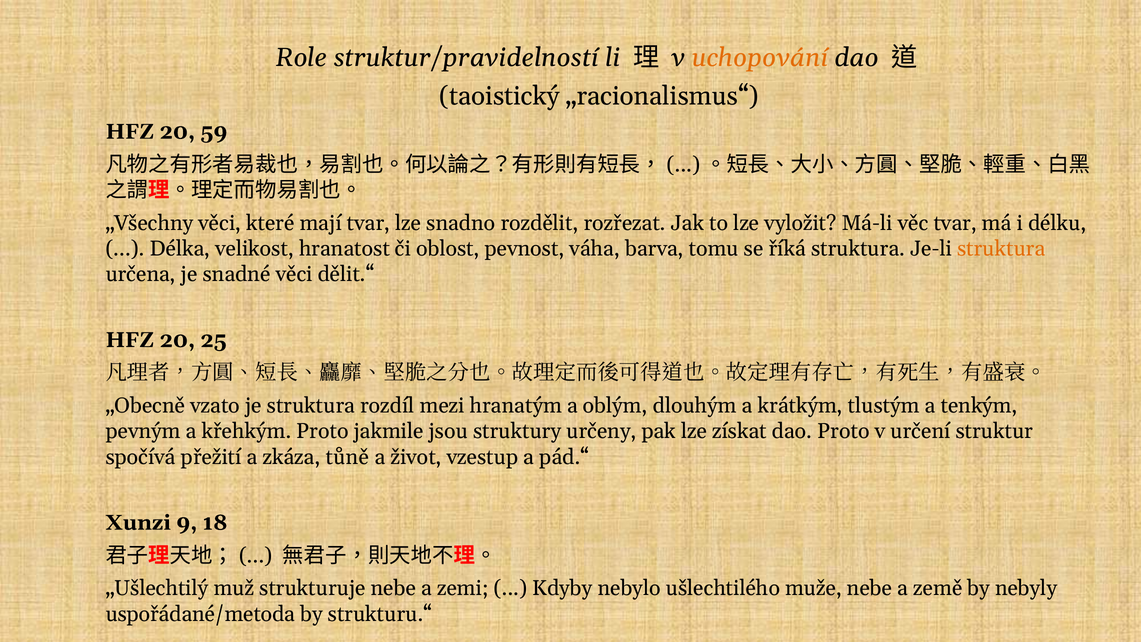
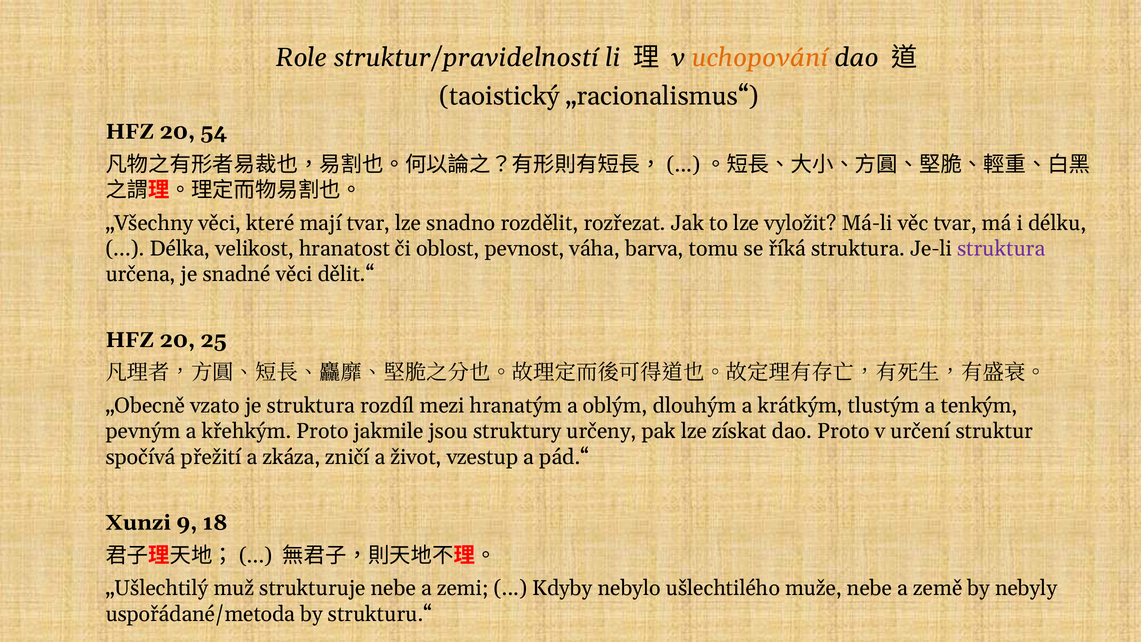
59: 59 -> 54
struktura at (1001, 249) colour: orange -> purple
tůně: tůně -> zničí
